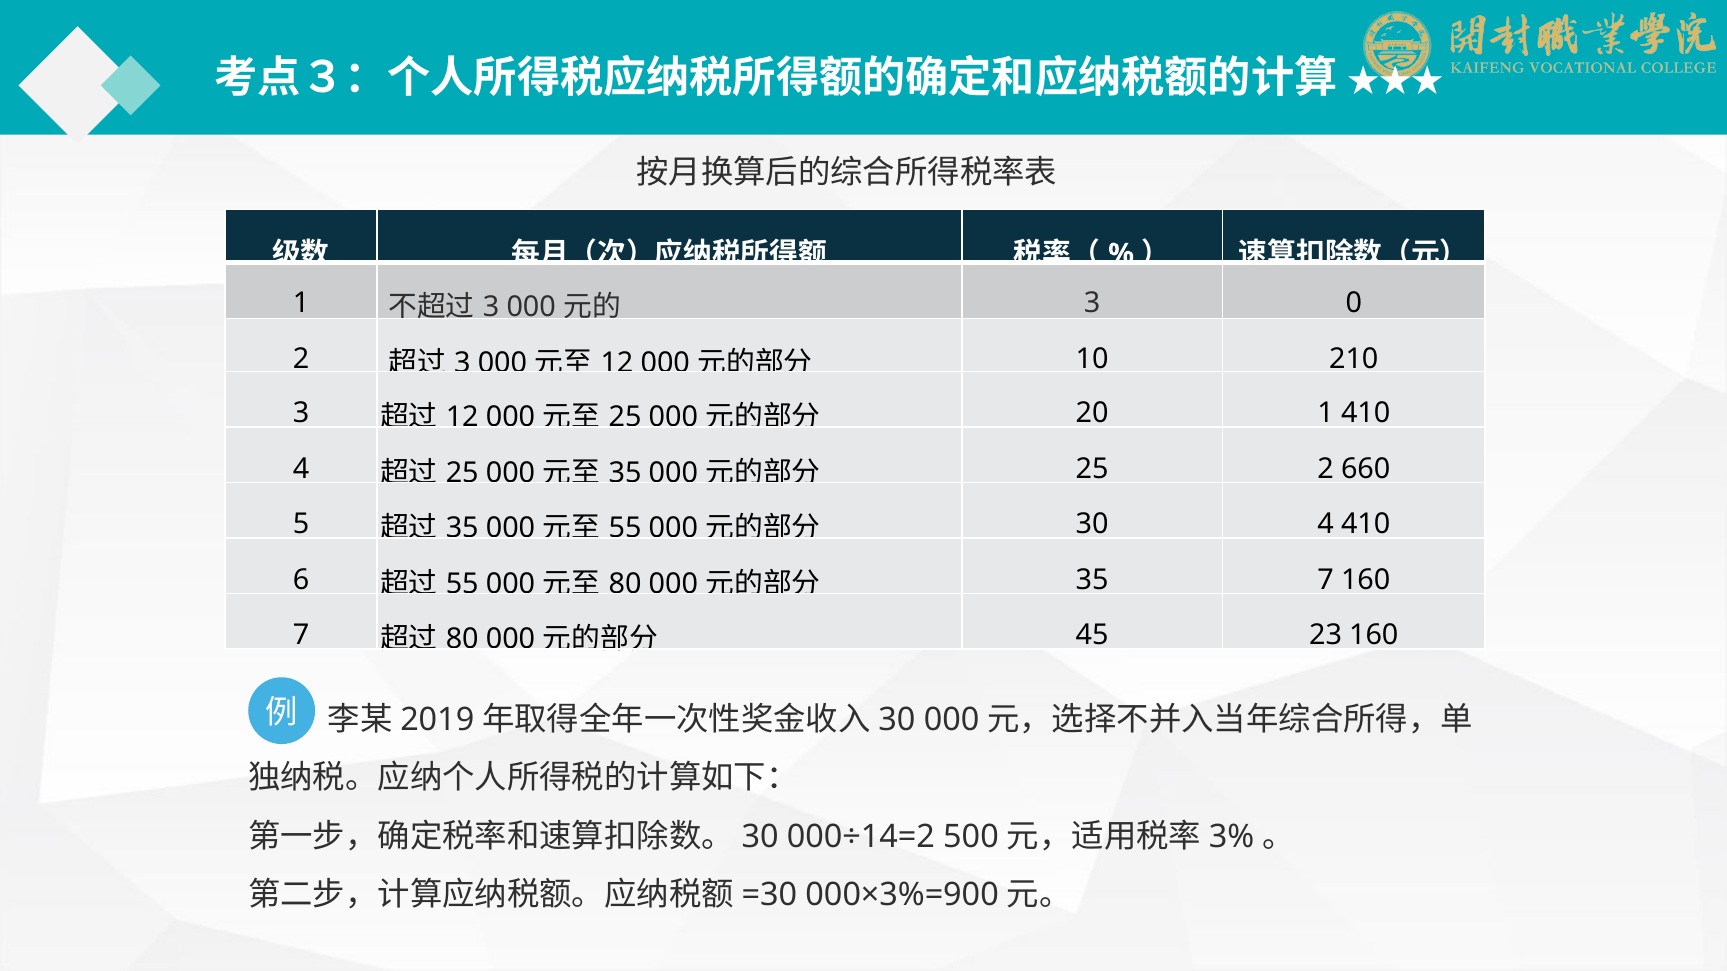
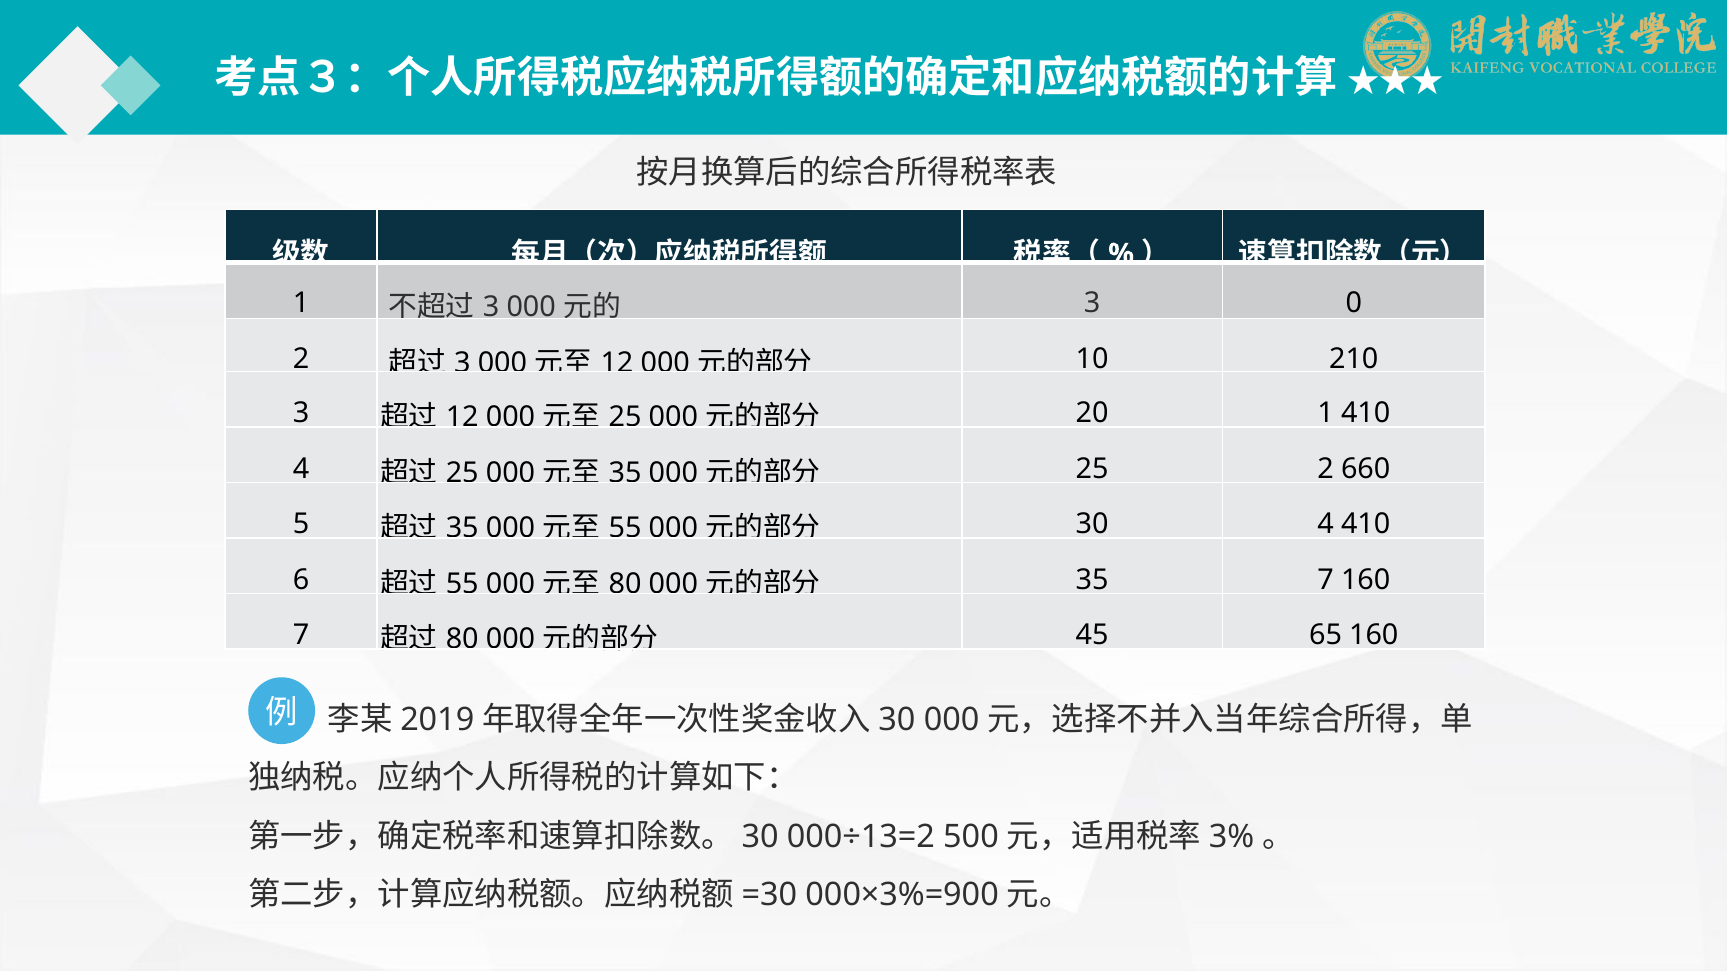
23: 23 -> 65
000÷14=2: 000÷14=2 -> 000÷13=2
